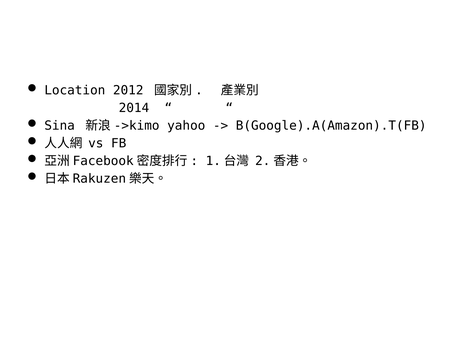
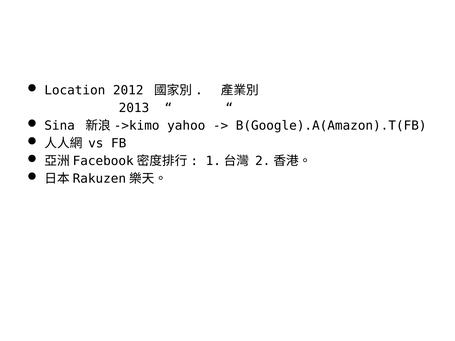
2014: 2014 -> 2013
